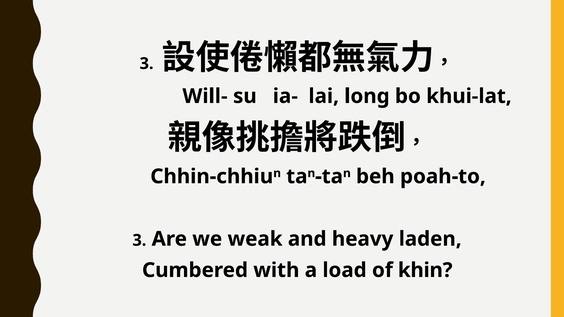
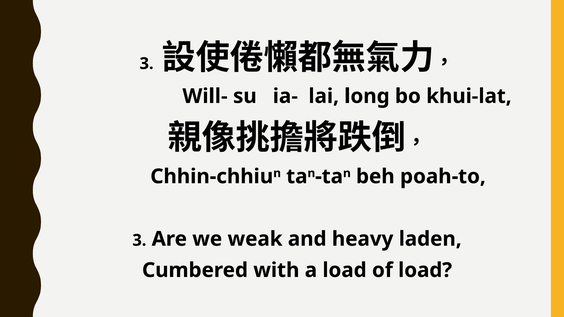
of khin: khin -> load
